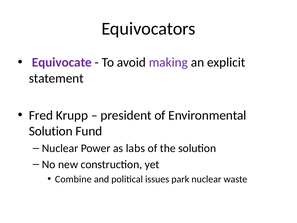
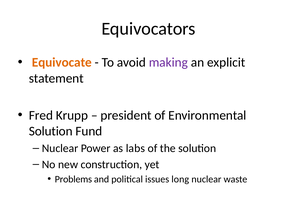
Equivocate colour: purple -> orange
Combine: Combine -> Problems
park: park -> long
